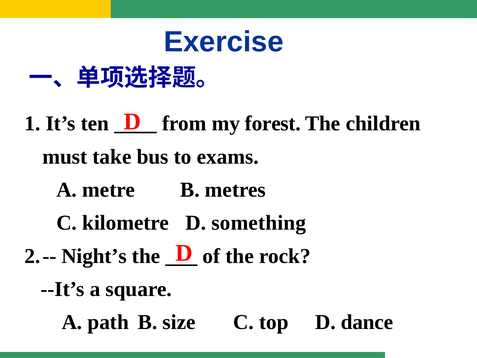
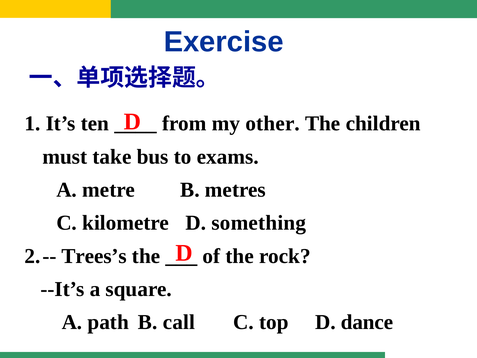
forest: forest -> other
Night’s: Night’s -> Trees’s
size: size -> call
